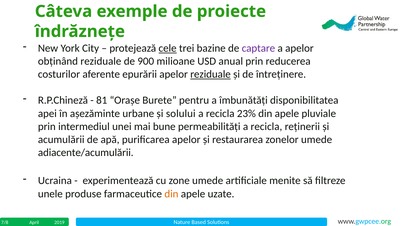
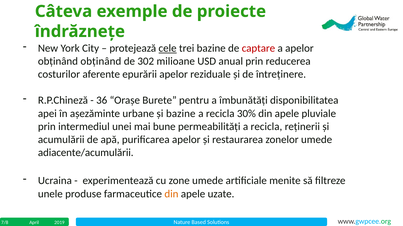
captare colour: purple -> red
obținând reziduale: reziduale -> obținând
900: 900 -> 302
reziduale at (211, 75) underline: present -> none
81: 81 -> 36
și solului: solului -> bazine
23%: 23% -> 30%
